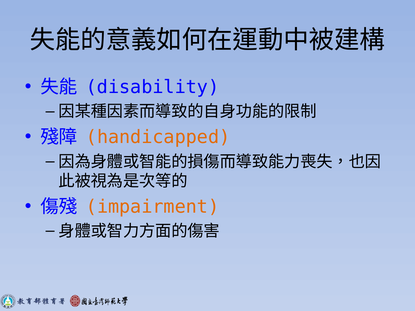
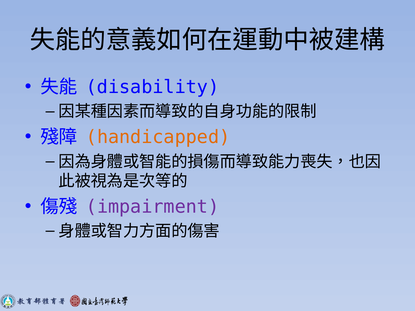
impairment colour: orange -> purple
